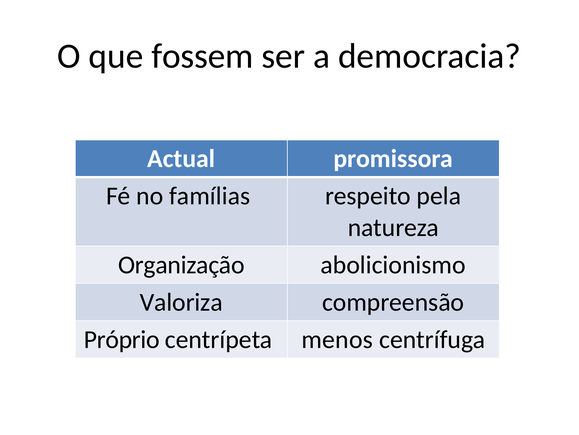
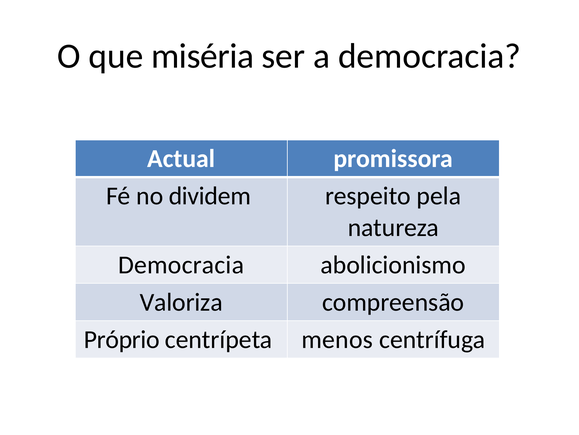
fossem: fossem -> miséria
famílias: famílias -> dividem
Organização at (181, 265): Organização -> Democracia
